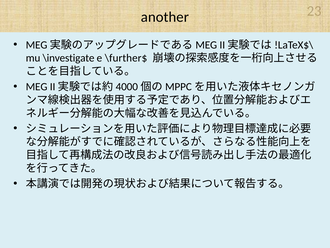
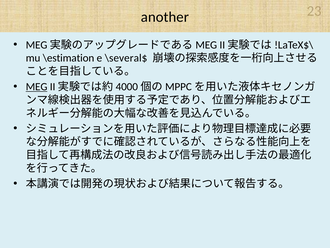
\investigate: \investigate -> \estimation
\further$: \further$ -> \several$
MEG underline: none -> present
